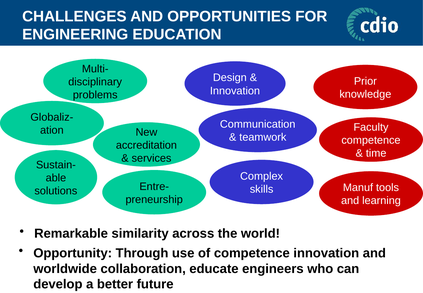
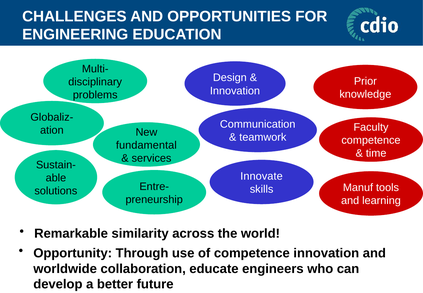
accreditation: accreditation -> fundamental
Complex: Complex -> Innovate
